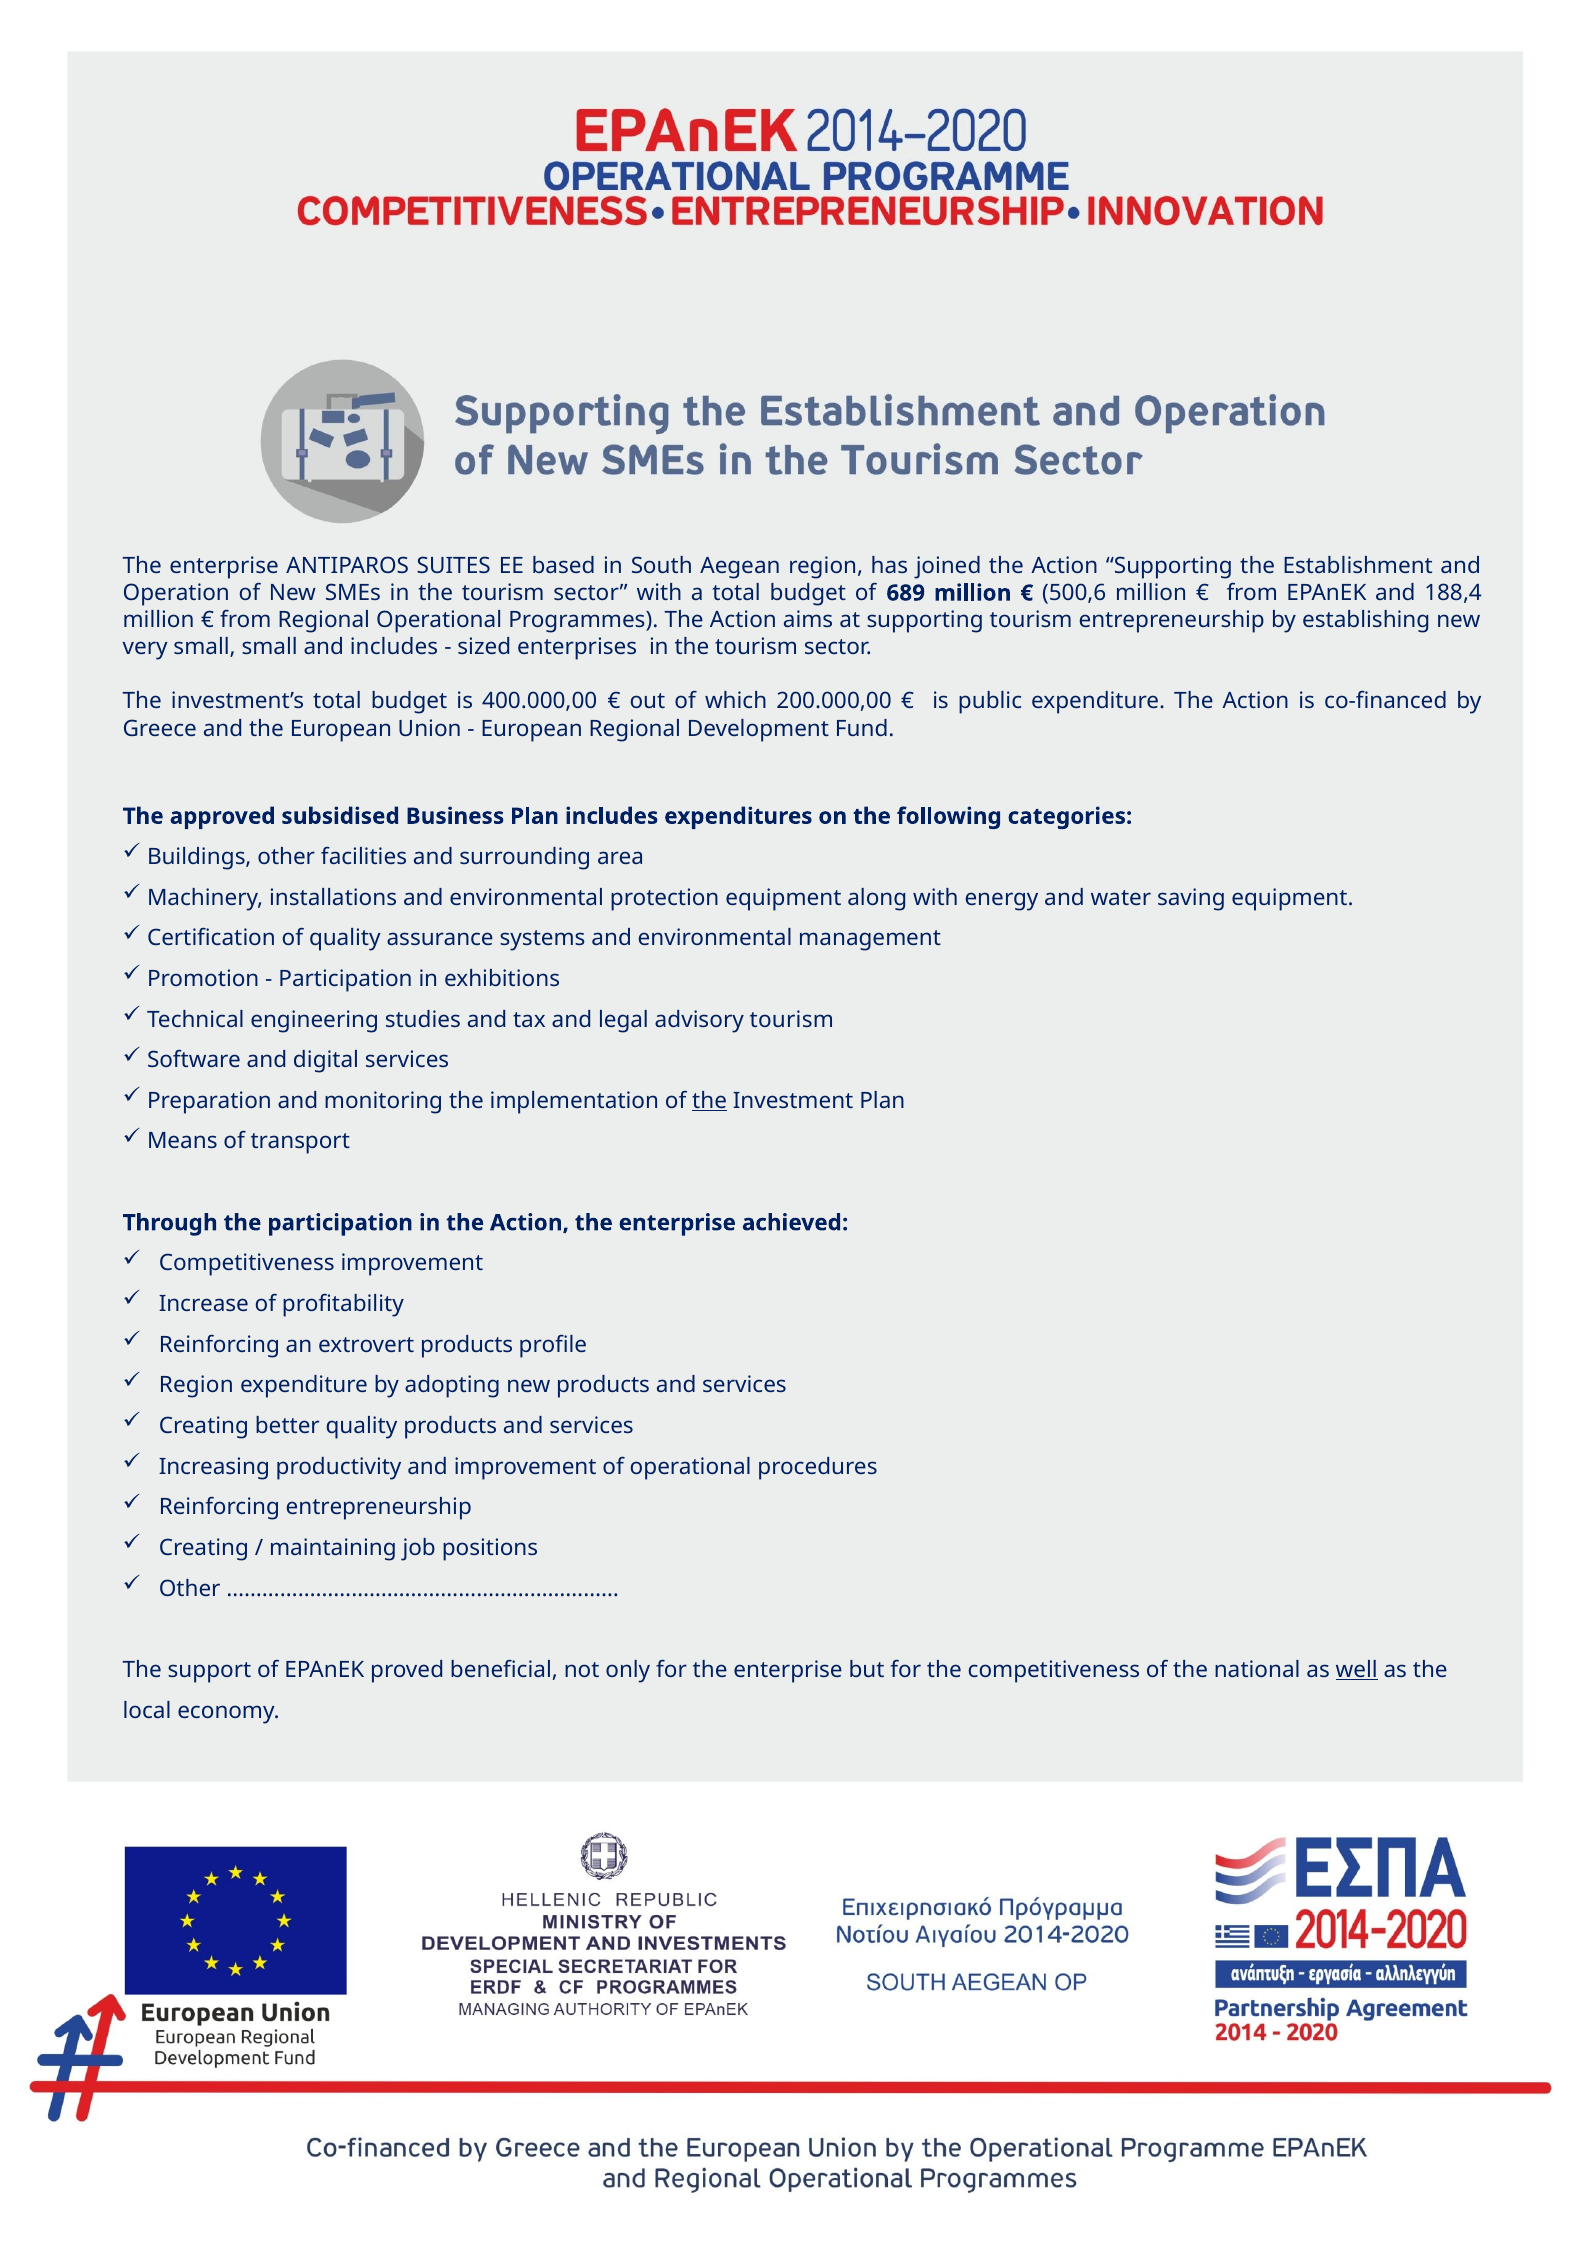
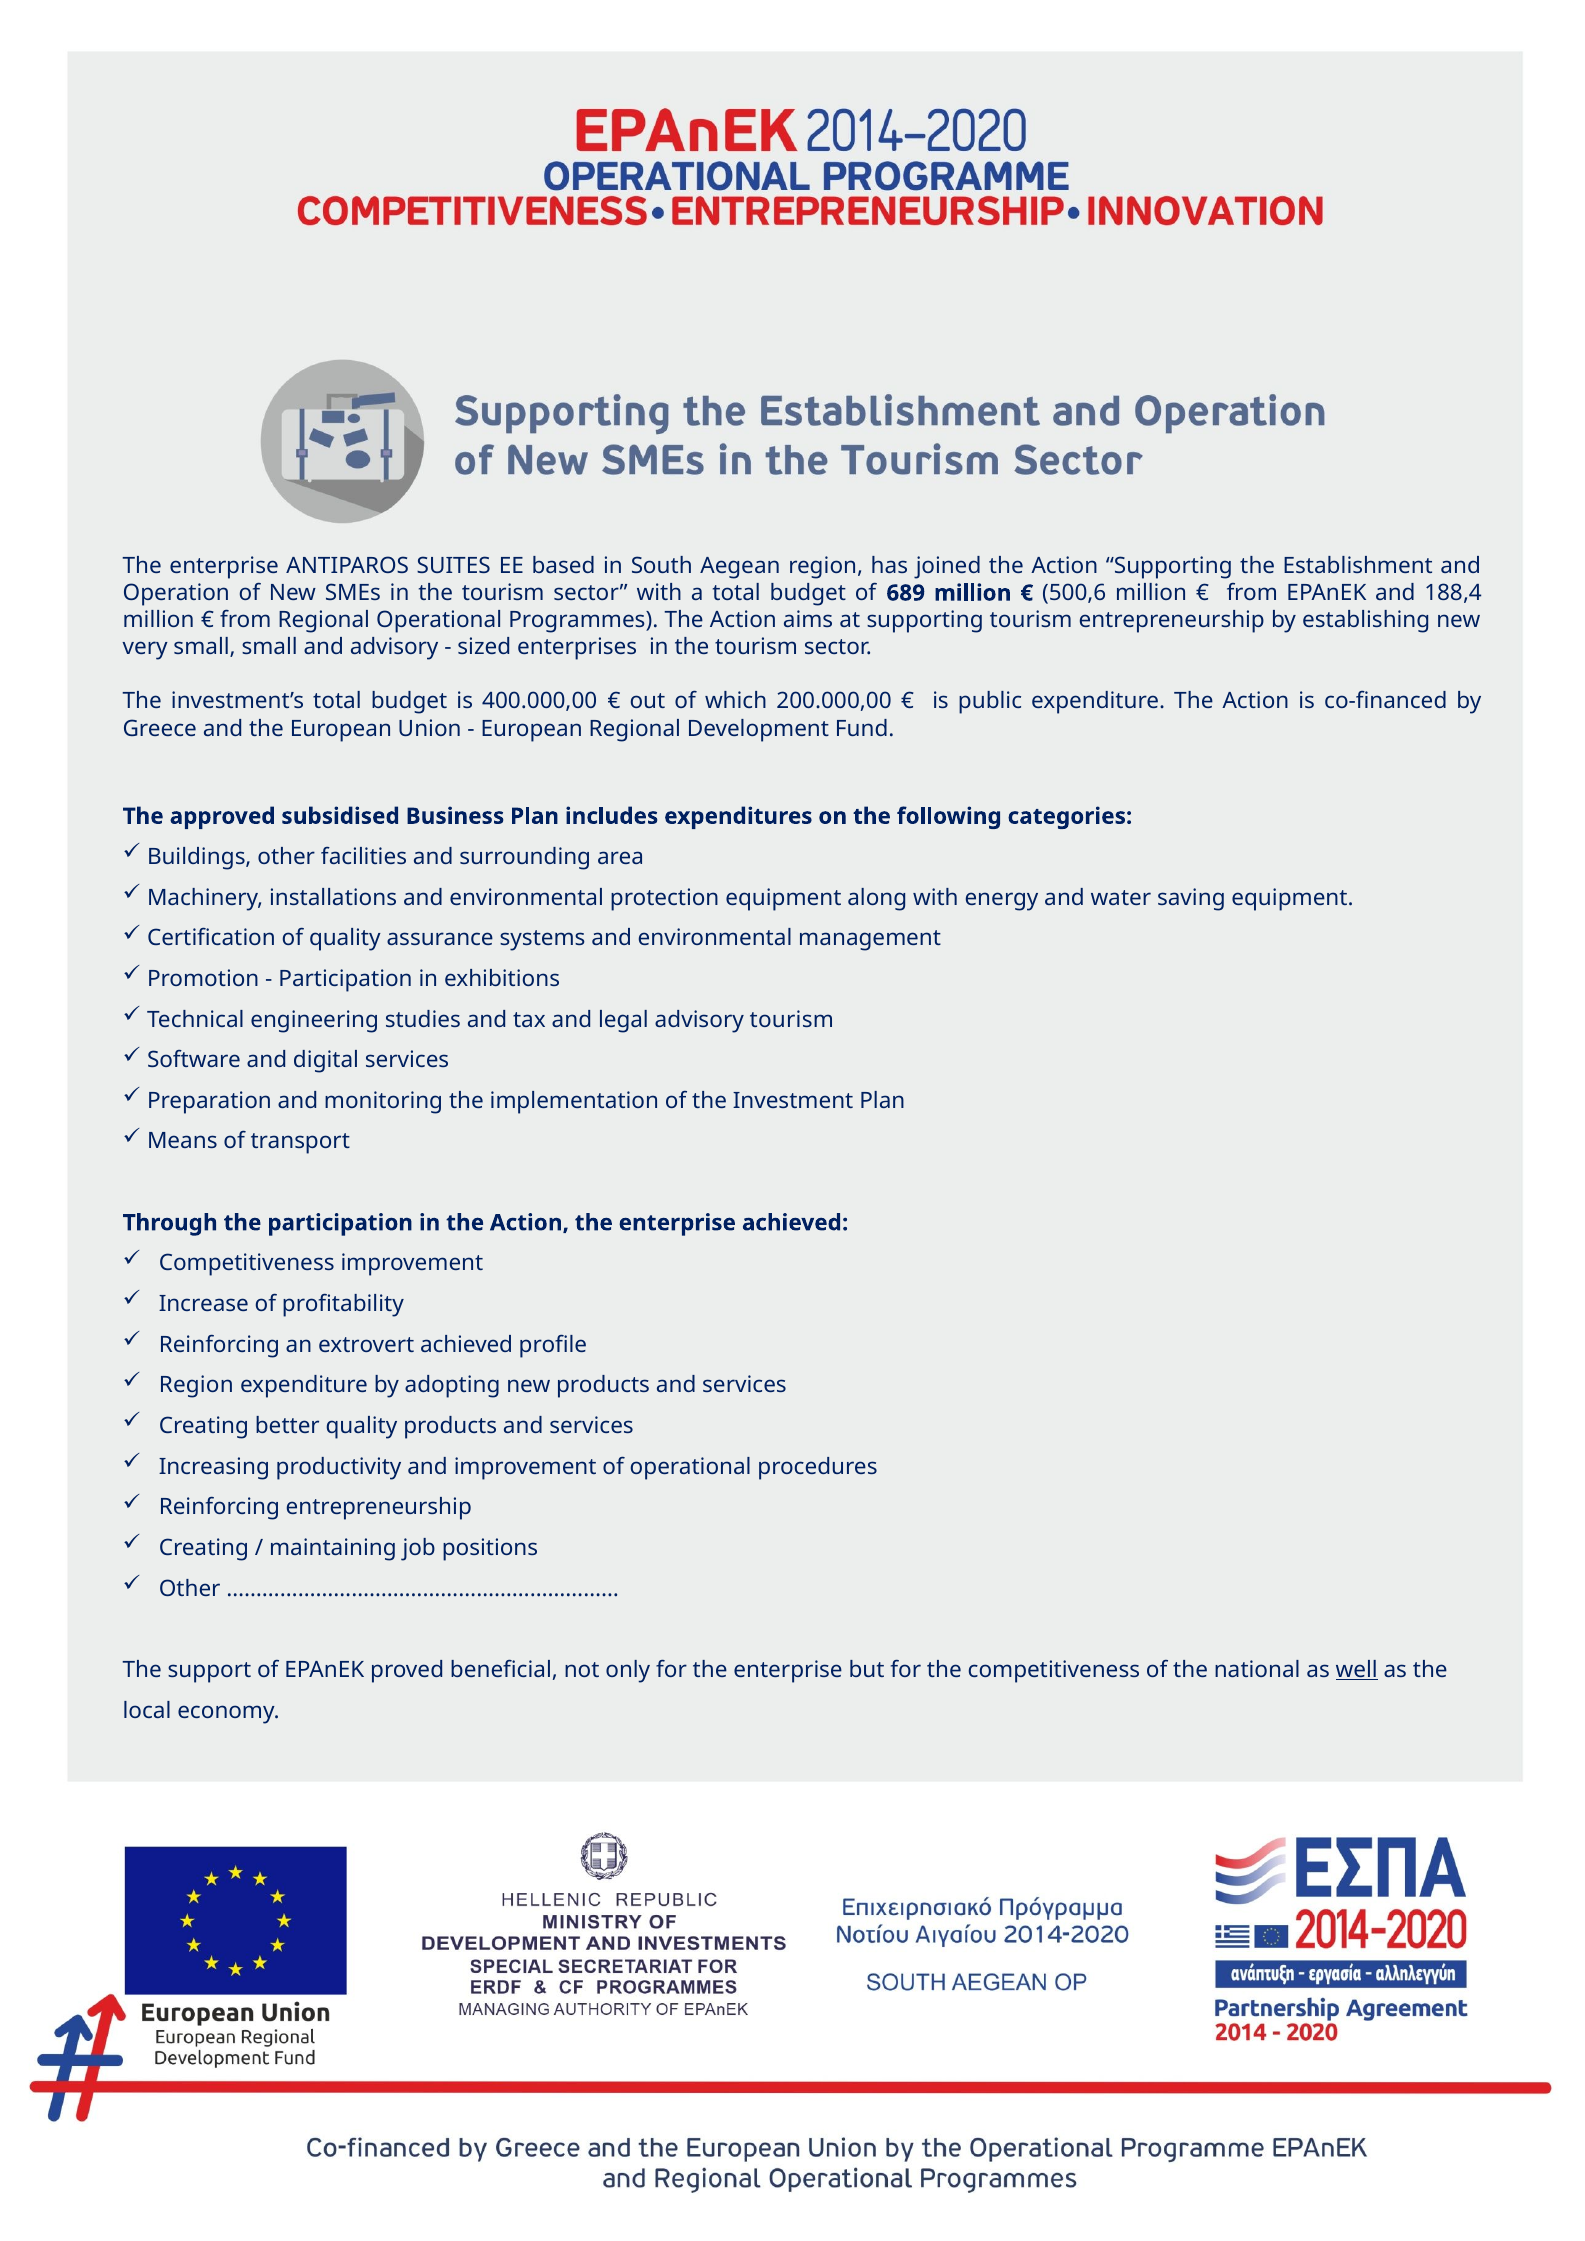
and includes: includes -> advisory
the at (710, 1101) underline: present -> none
extrovert products: products -> achieved
